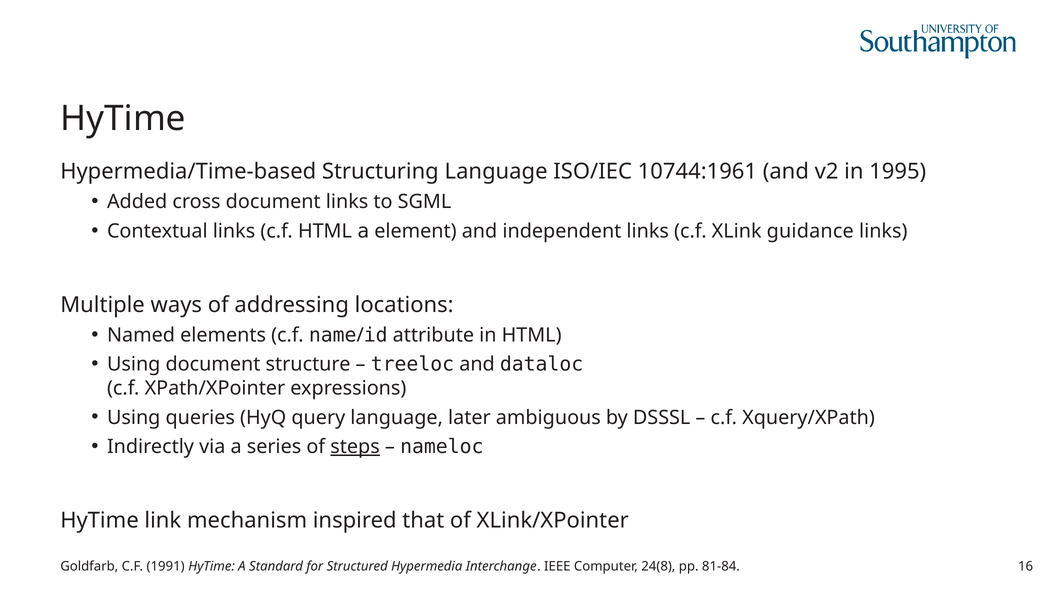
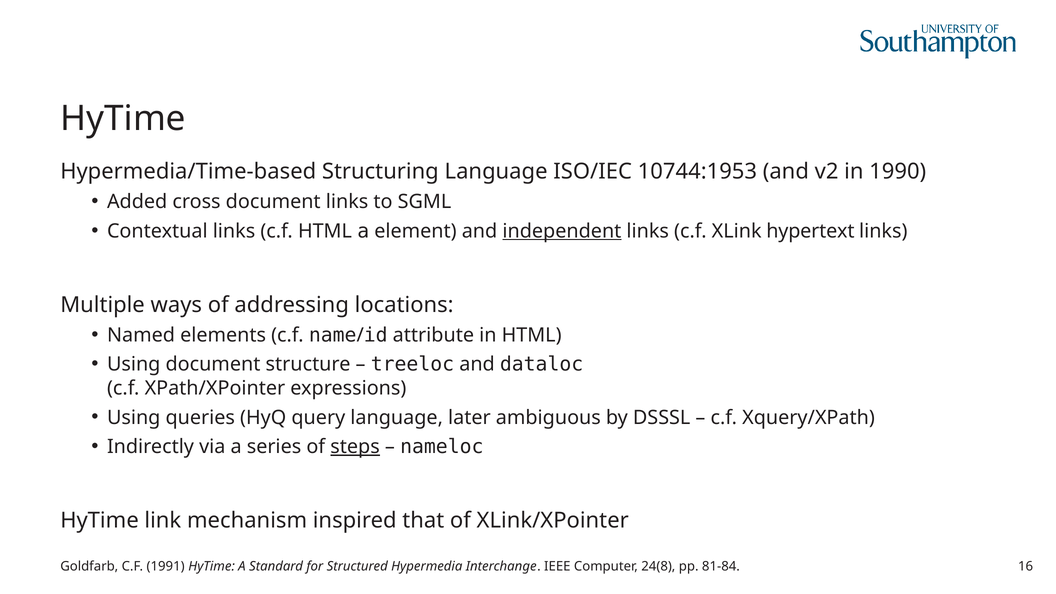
10744:1961: 10744:1961 -> 10744:1953
1995: 1995 -> 1990
independent underline: none -> present
guidance: guidance -> hypertext
